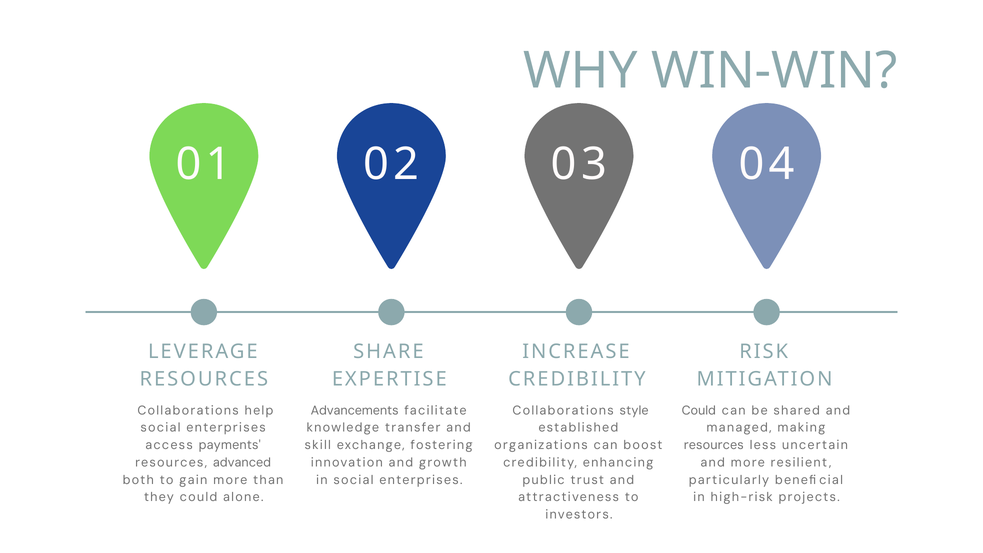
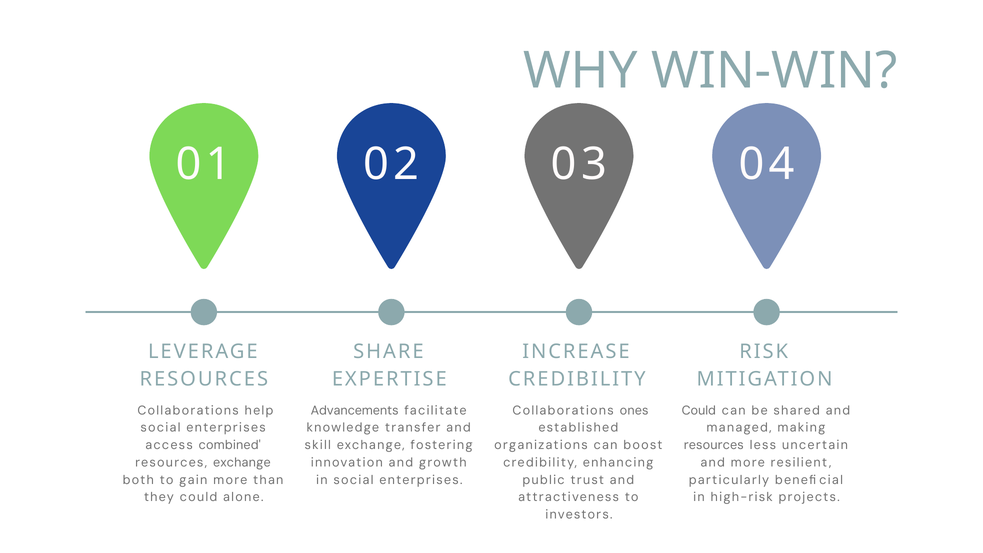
style: style -> ones
payments: payments -> combined
resources advanced: advanced -> exchange
